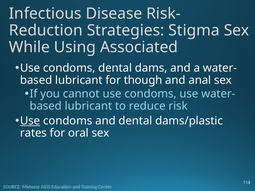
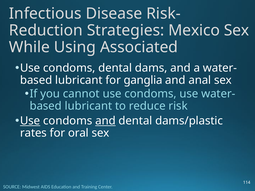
Stigma: Stigma -> Mexico
though: though -> ganglia
and at (105, 121) underline: none -> present
